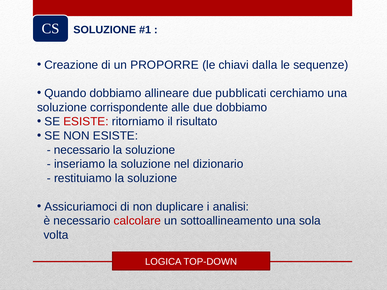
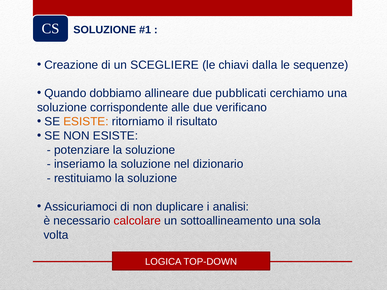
PROPORRE: PROPORRE -> SCEGLIERE
due dobbiamo: dobbiamo -> verificano
ESISTE at (86, 122) colour: red -> orange
necessario at (82, 150): necessario -> potenziare
